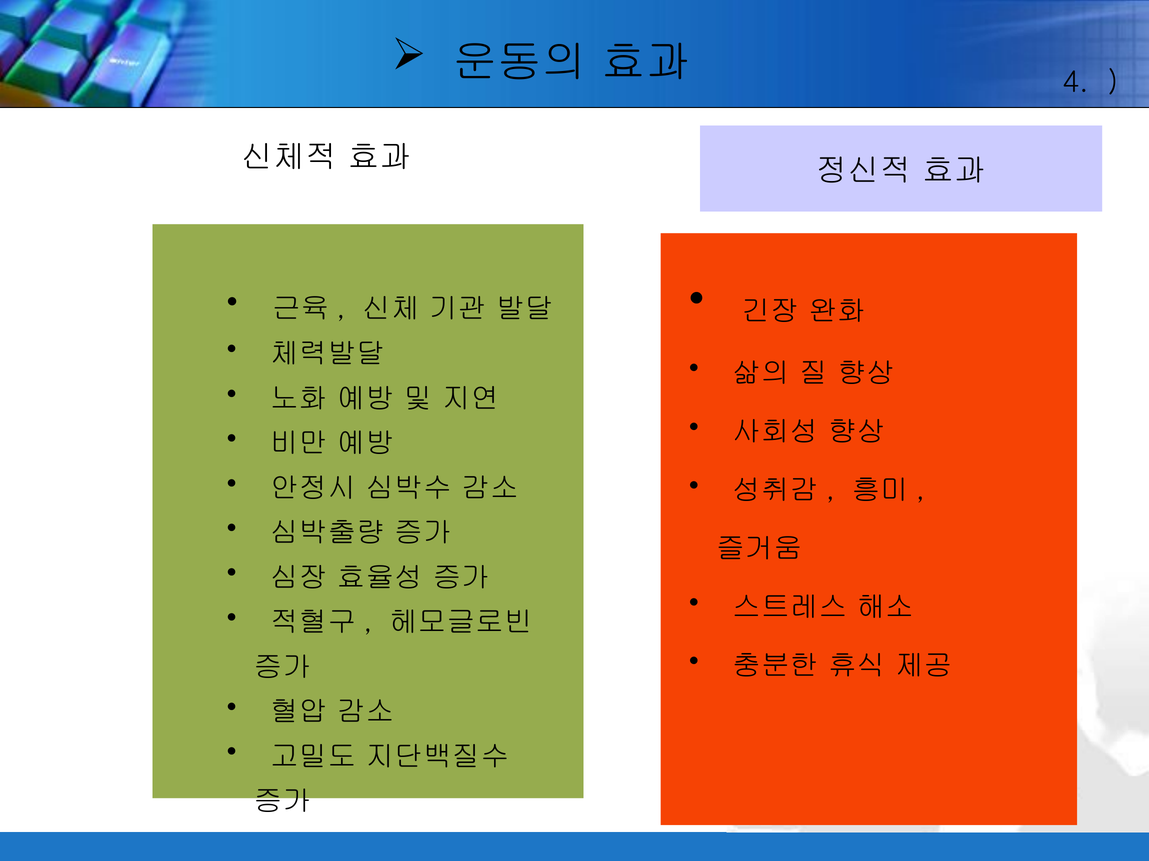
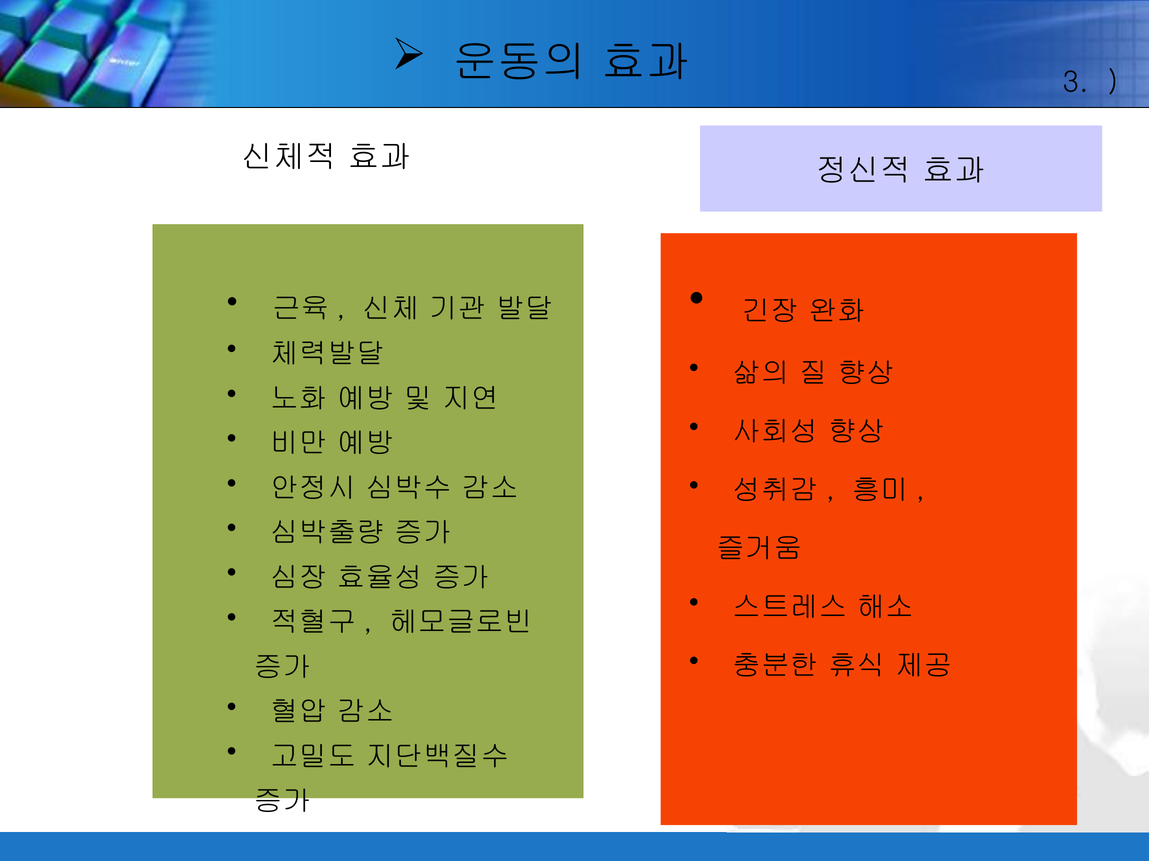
4: 4 -> 3
